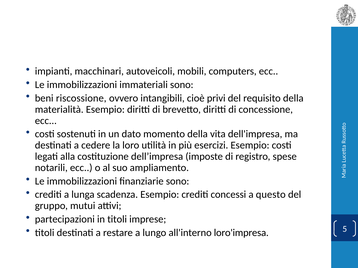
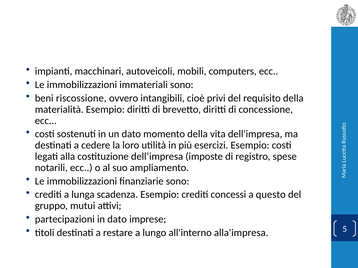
in titoli: titoli -> dato
loro'impresa: loro'impresa -> alla'impresa
